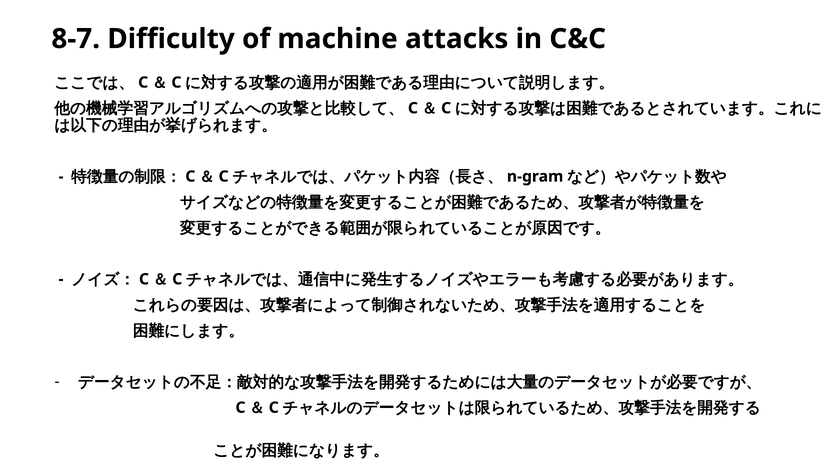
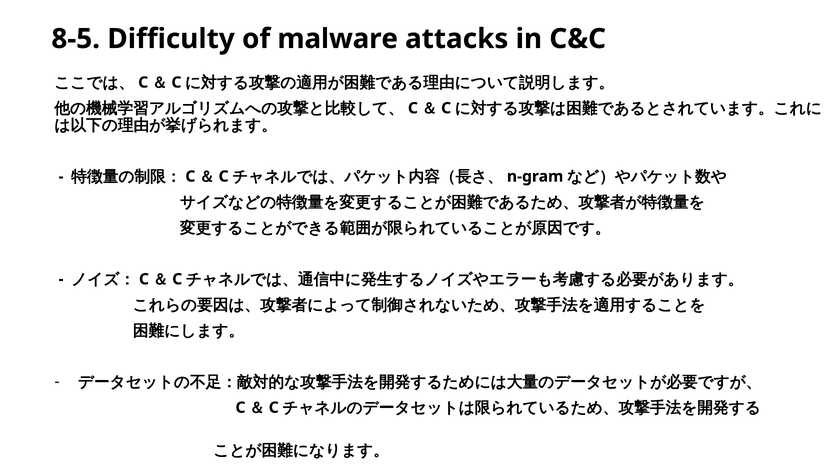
8-7: 8-7 -> 8-5
machine: machine -> malware
